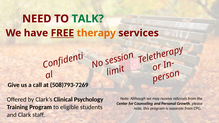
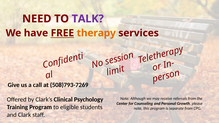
TALK colour: green -> purple
